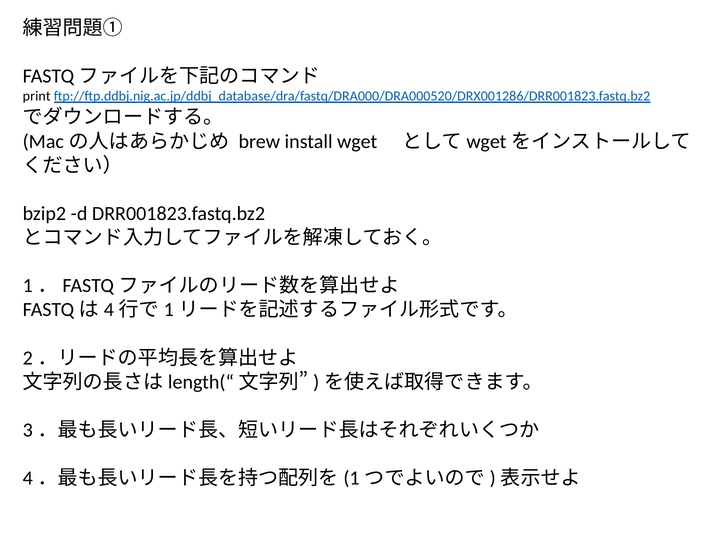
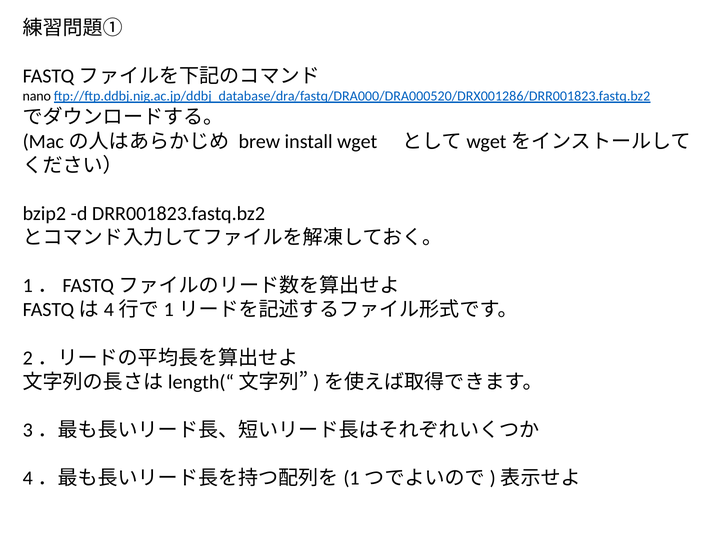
print: print -> nano
